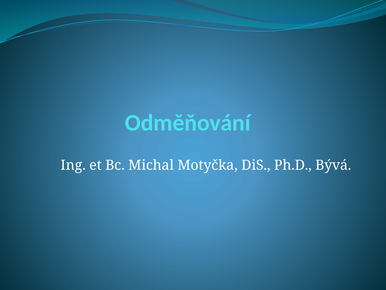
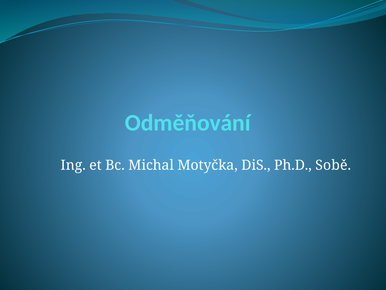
Bývá: Bývá -> Sobě
